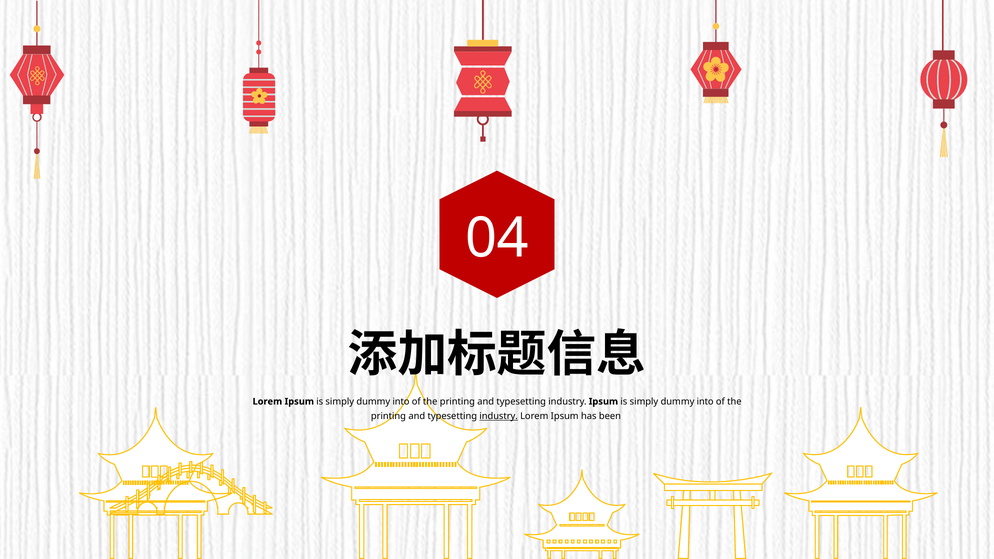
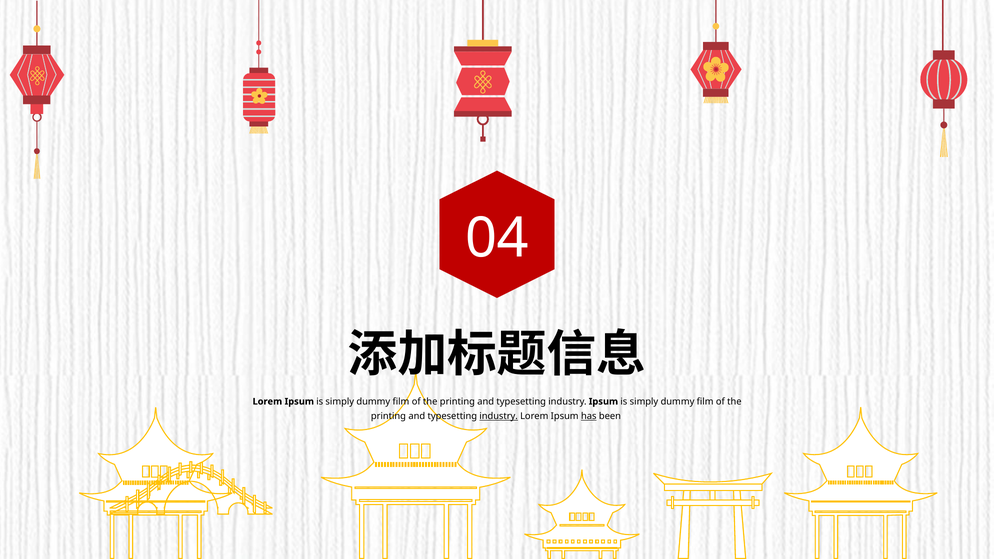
into at (401, 402): into -> film
into at (705, 402): into -> film
has underline: none -> present
